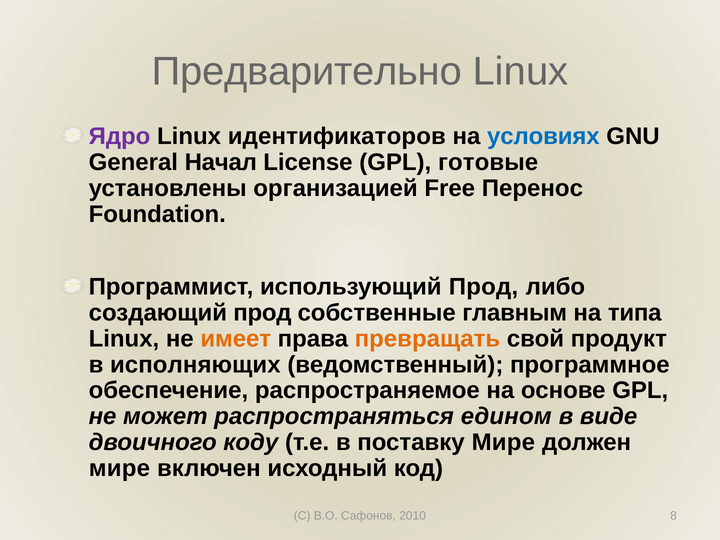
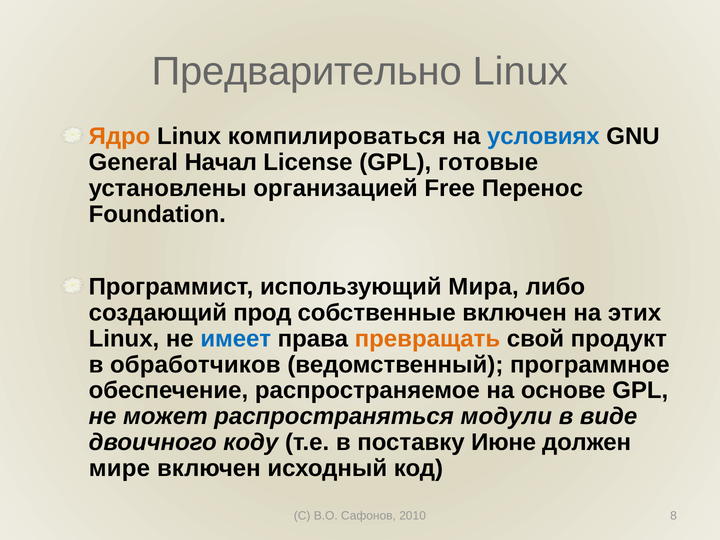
Ядро colour: purple -> orange
идентификаторов: идентификаторов -> компилироваться
использующий Прод: Прод -> Мира
собственные главным: главным -> включен
типа: типа -> этих
имеет colour: orange -> blue
исполняющих: исполняющих -> обработчиков
едином: едином -> модули
поставку Мире: Мире -> Июне
